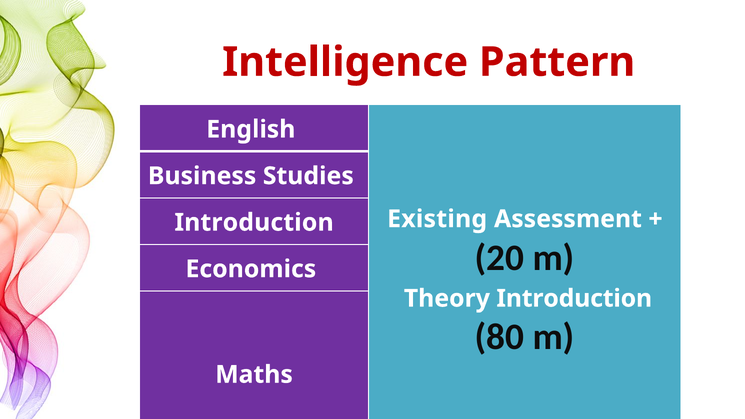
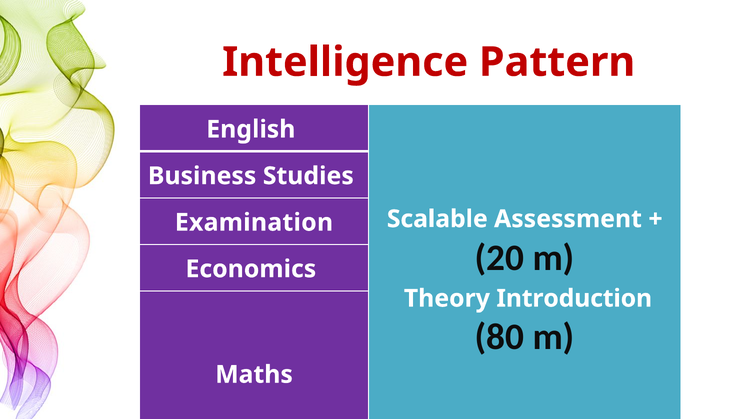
Existing: Existing -> Scalable
Introduction at (254, 223): Introduction -> Examination
